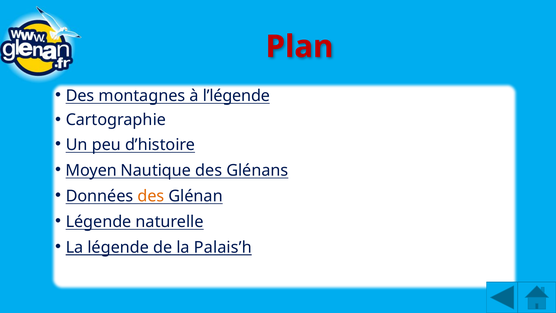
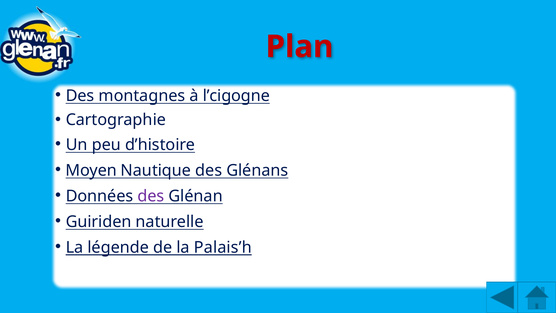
l’légende: l’légende -> l’cigogne
des at (151, 196) colour: orange -> purple
Légende at (99, 222): Légende -> Guiriden
